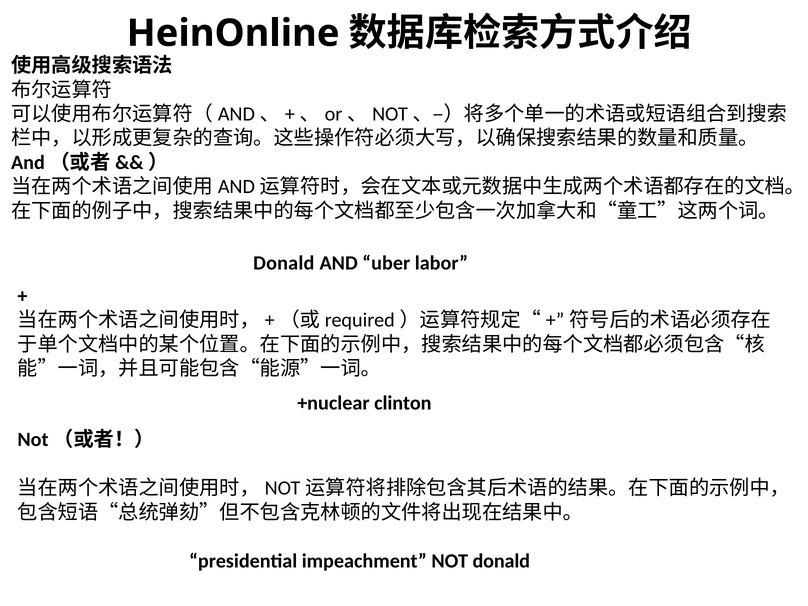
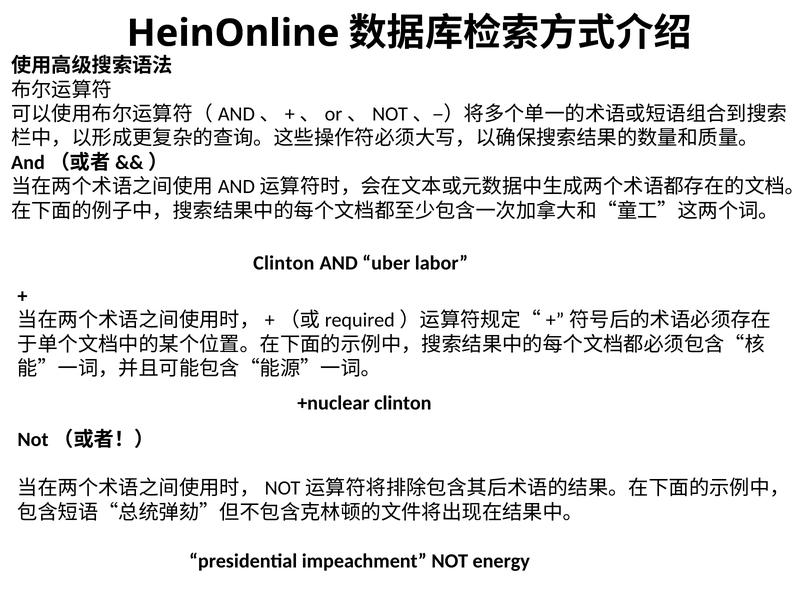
Donald at (284, 263): Donald -> Clinton
NOT donald: donald -> energy
